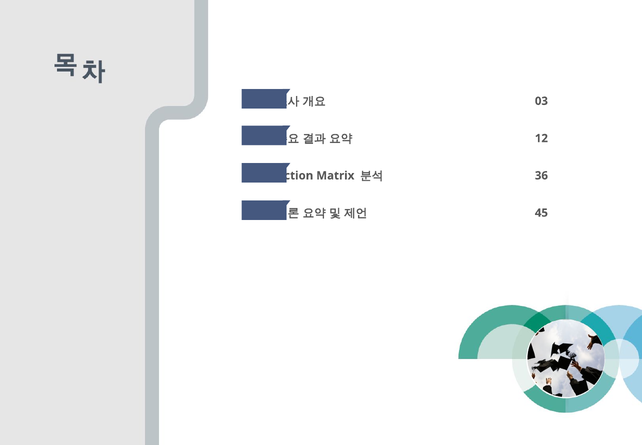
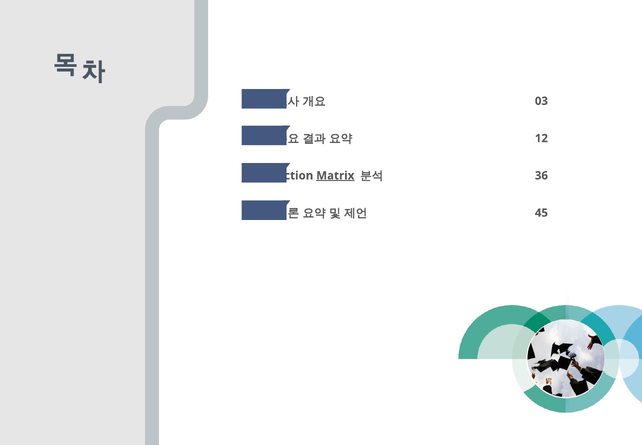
Matrix underline: none -> present
